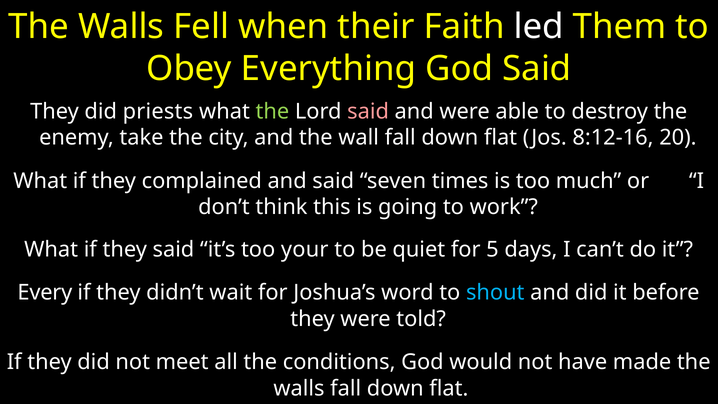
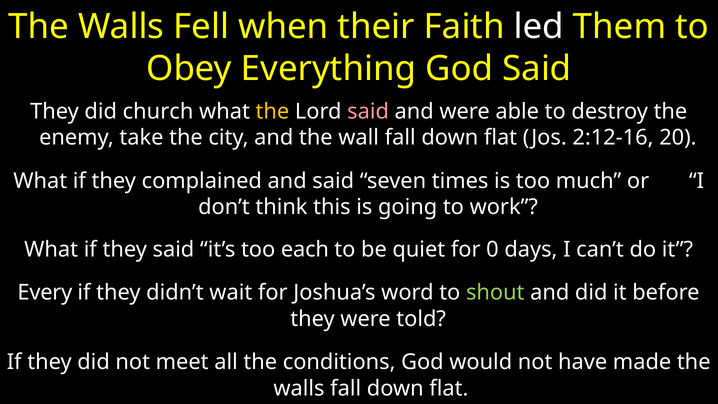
priests: priests -> church
the at (272, 111) colour: light green -> yellow
8:12-16: 8:12-16 -> 2:12-16
your: your -> each
5: 5 -> 0
shout colour: light blue -> light green
